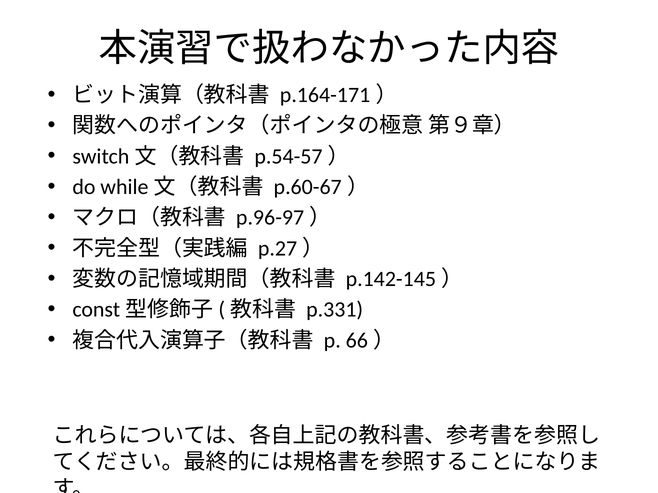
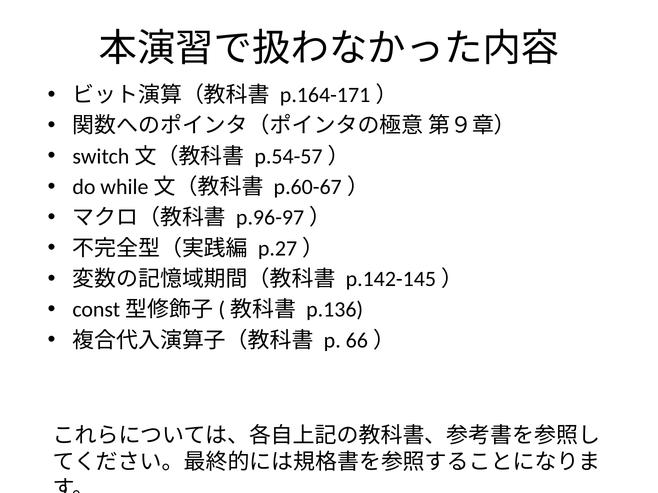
p.331: p.331 -> p.136
